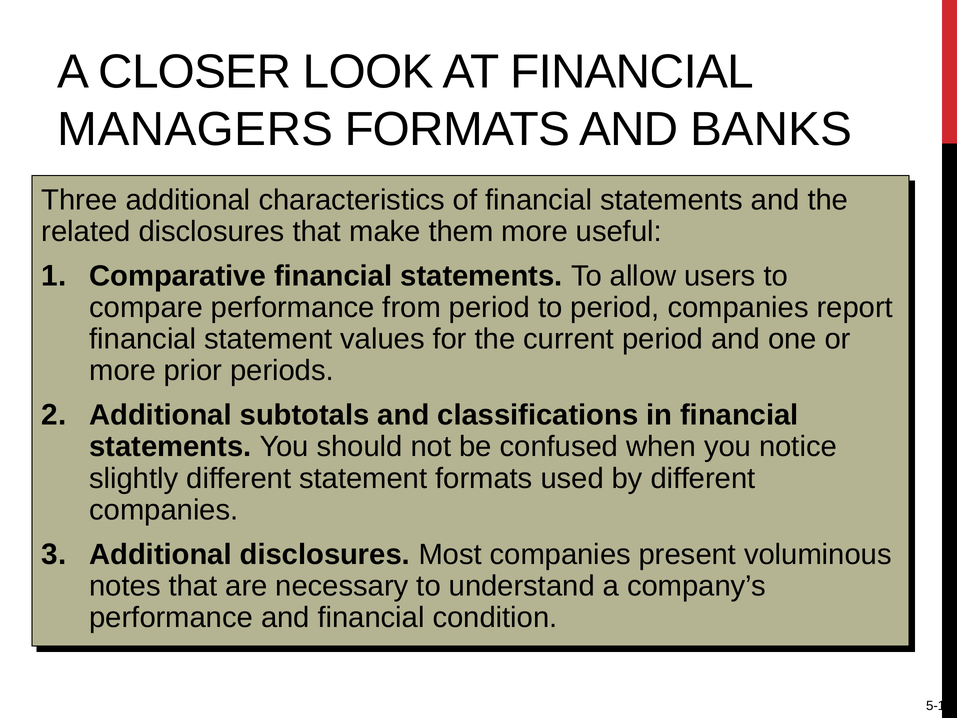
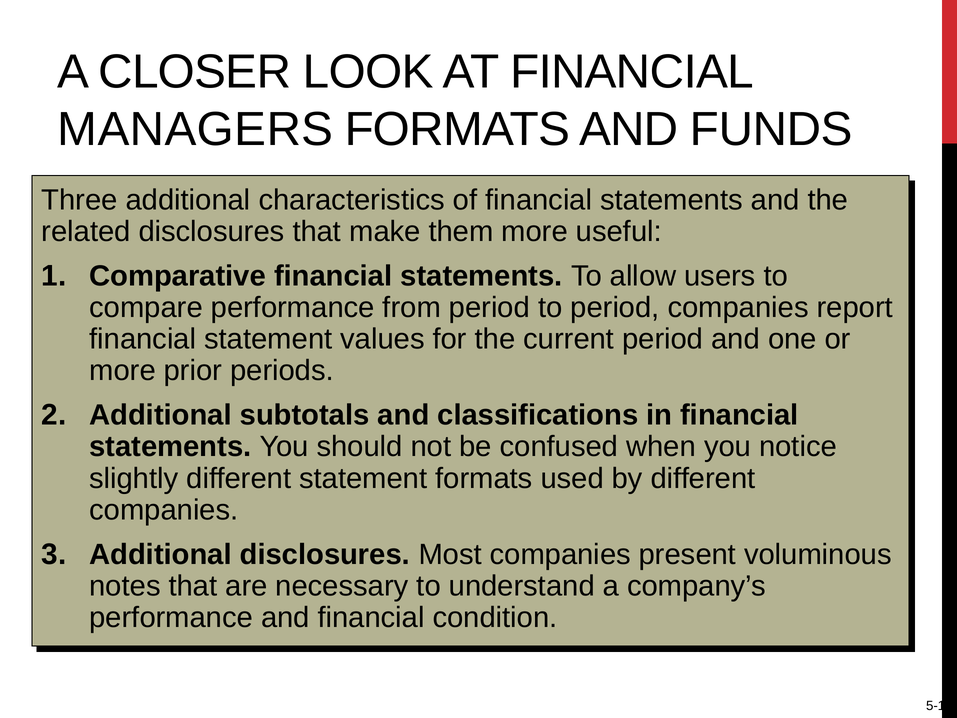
BANKS: BANKS -> FUNDS
